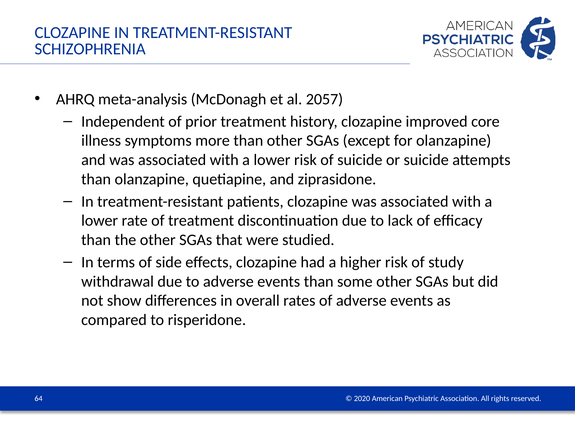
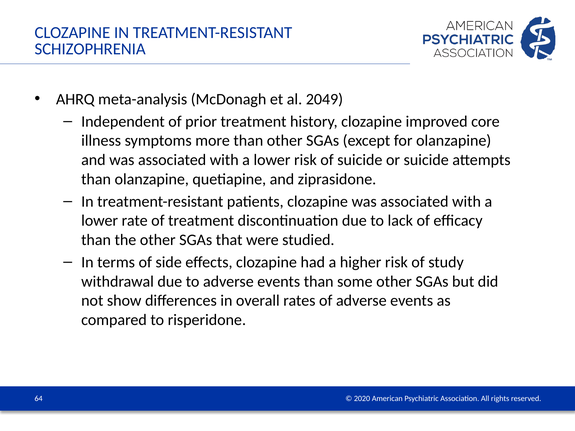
2057: 2057 -> 2049
